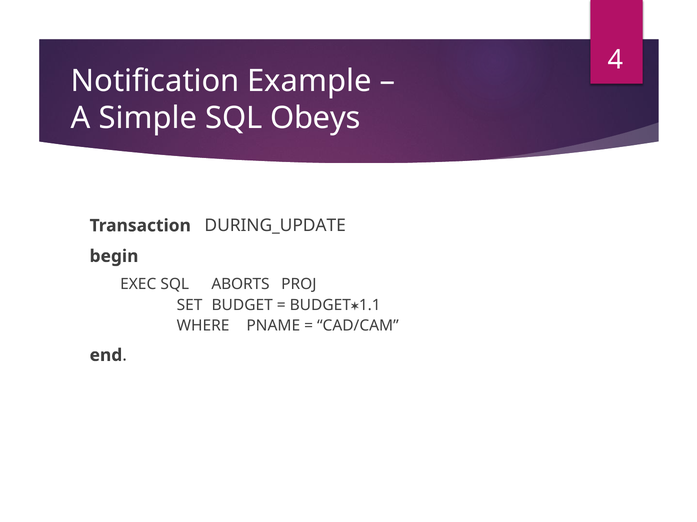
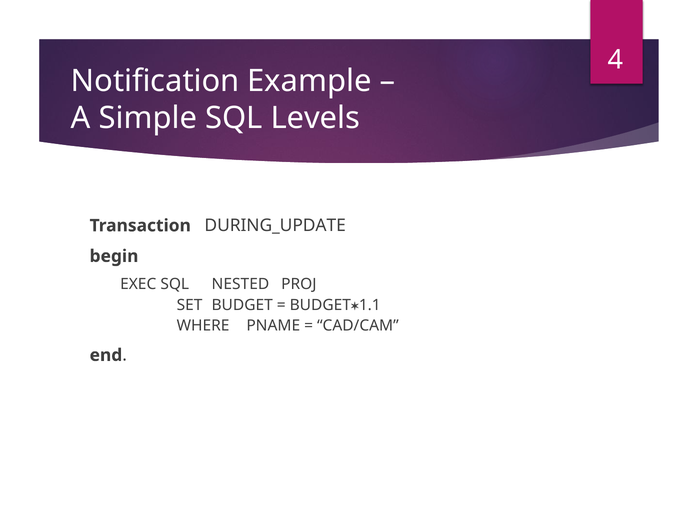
Obeys: Obeys -> Levels
ABORTS: ABORTS -> NESTED
